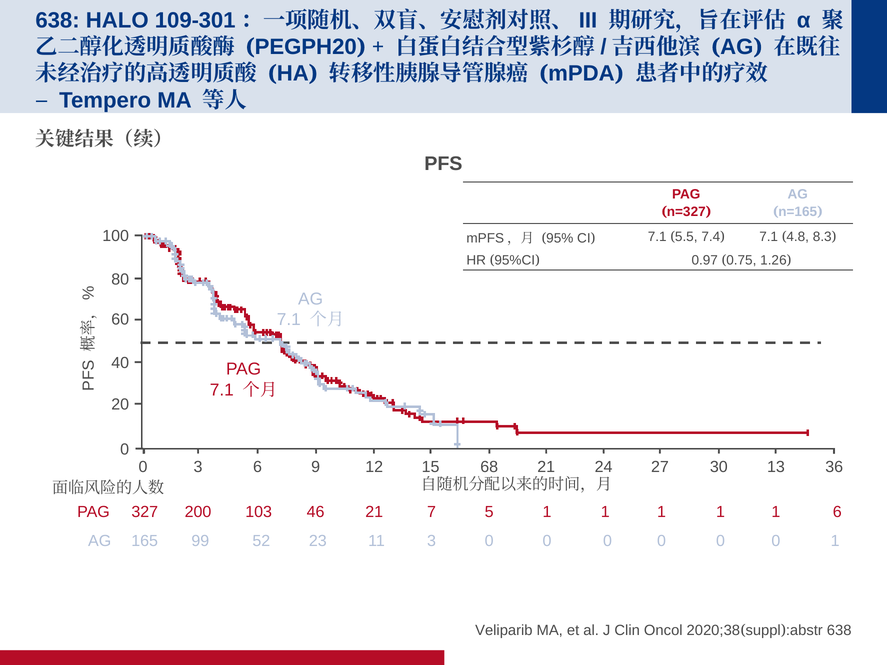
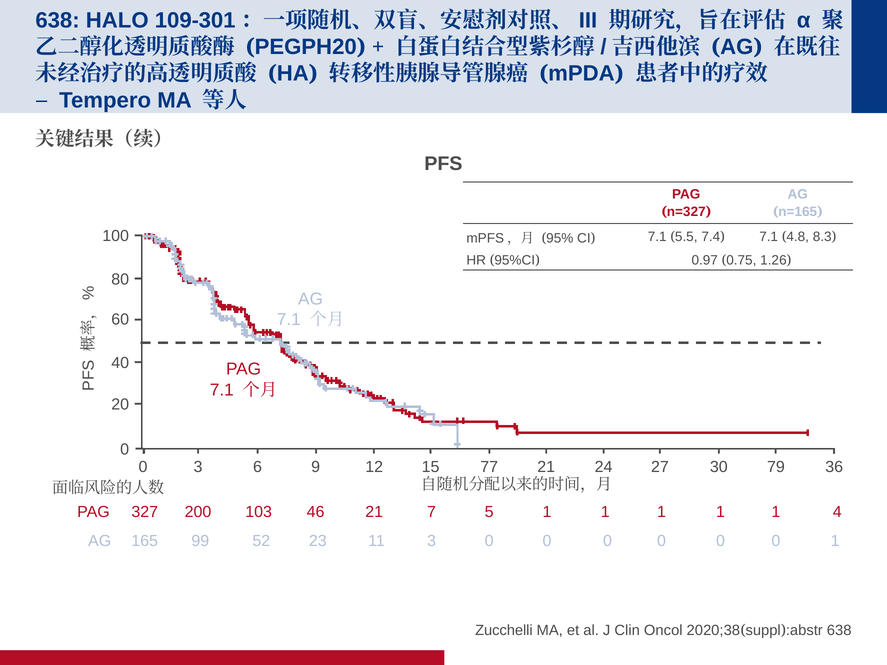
68: 68 -> 77
13: 13 -> 79
1 6: 6 -> 4
Veliparib: Veliparib -> Zucchelli
